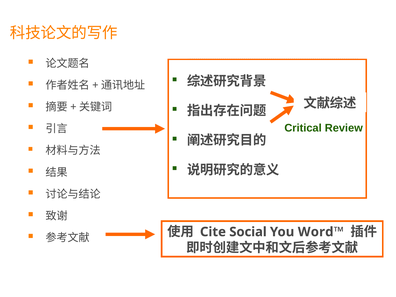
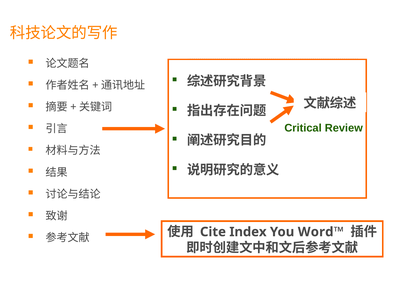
Social: Social -> Index
